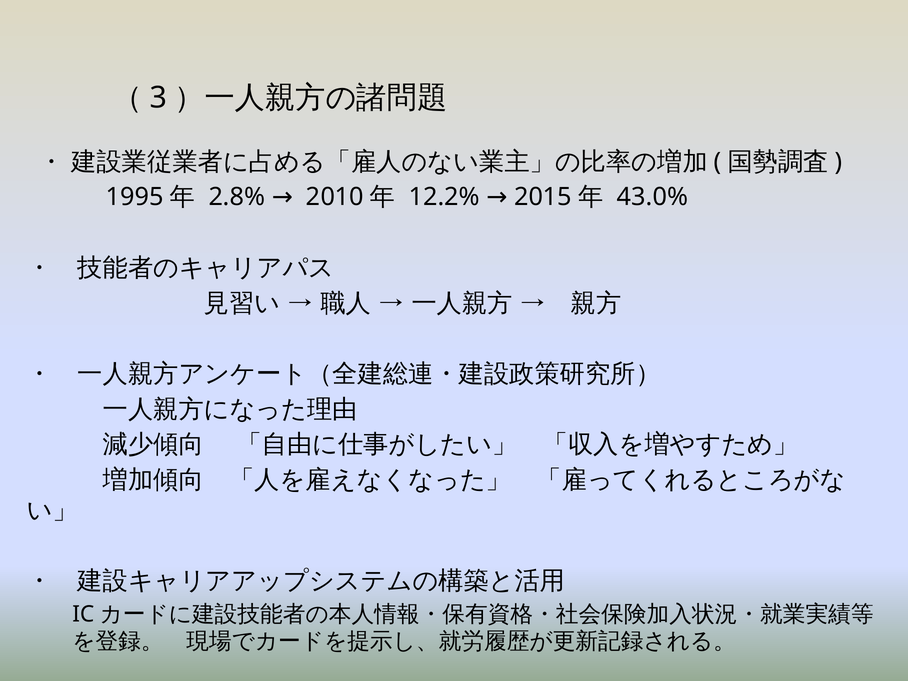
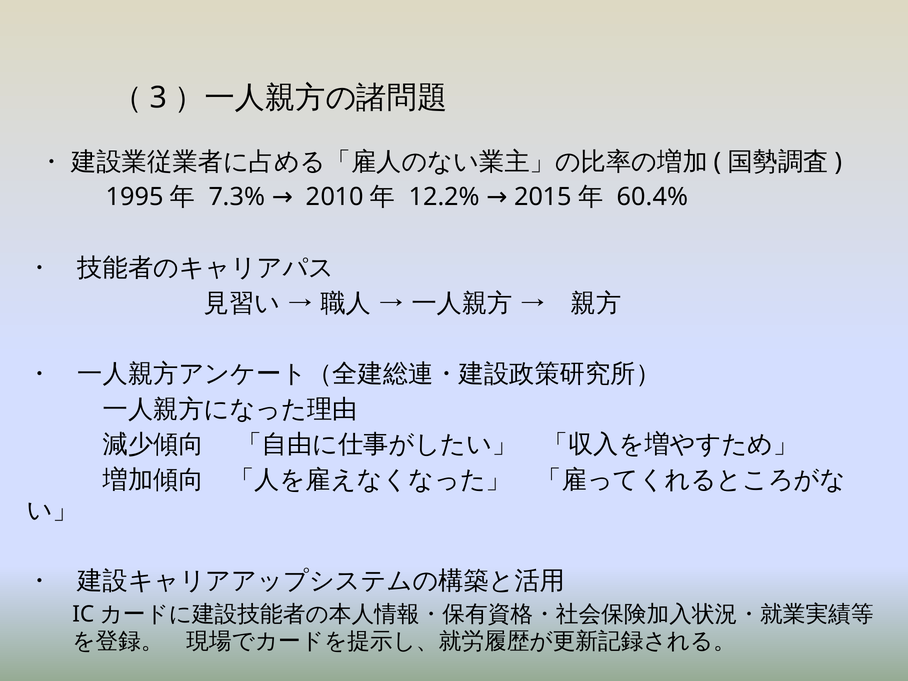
43.0%: 43.0% -> 60.4%
2.8%: 2.8% -> 7.3%
